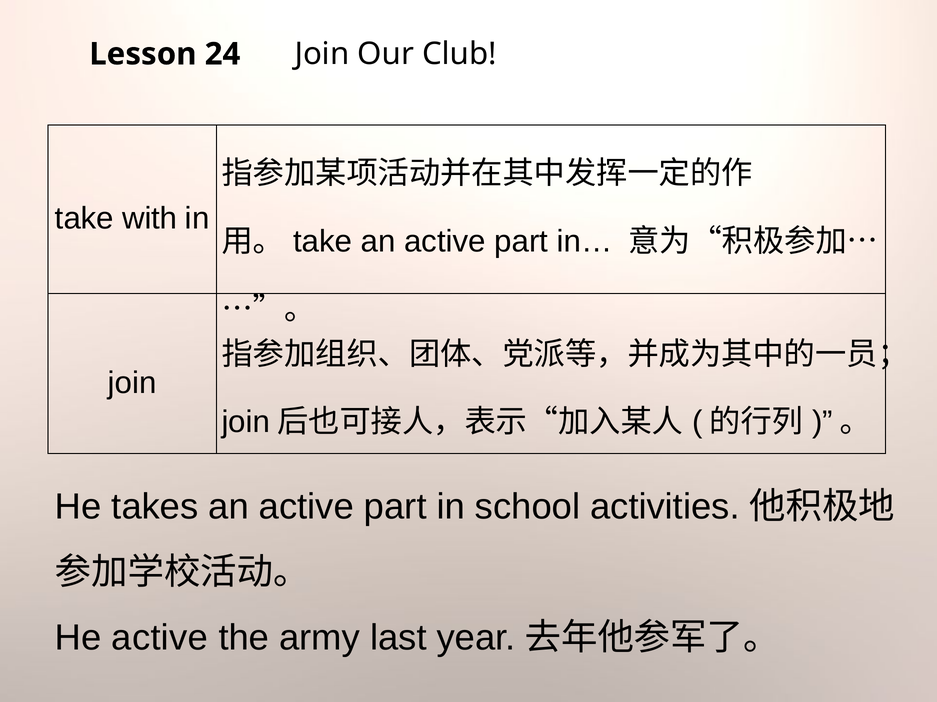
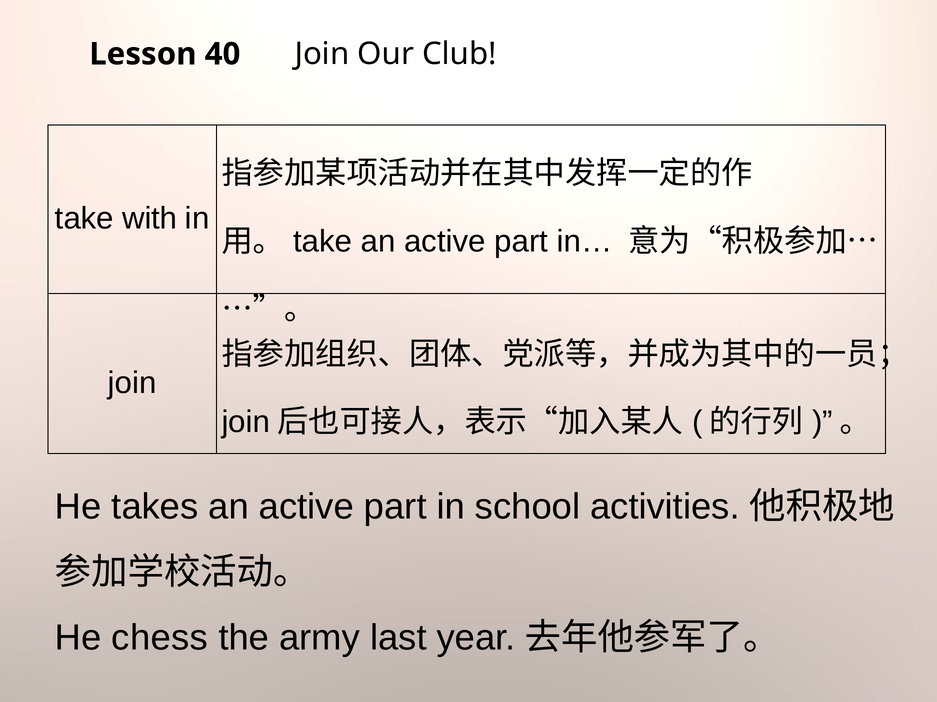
24: 24 -> 40
He active: active -> chess
